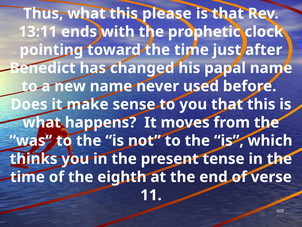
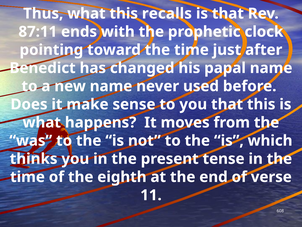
please: please -> recalls
13:11: 13:11 -> 87:11
